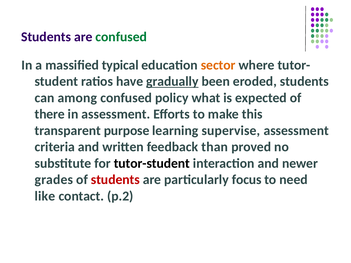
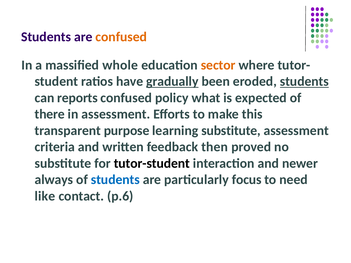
confused at (121, 37) colour: green -> orange
typical: typical -> whole
students at (304, 82) underline: none -> present
among: among -> reports
learning supervise: supervise -> substitute
than: than -> then
grades: grades -> always
students at (115, 180) colour: red -> blue
p.2: p.2 -> p.6
